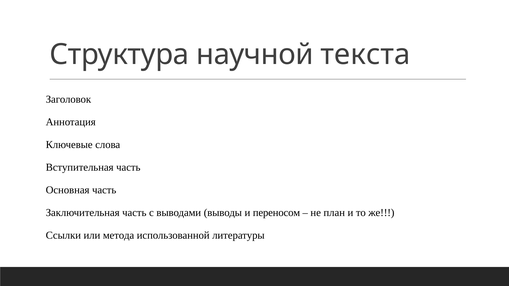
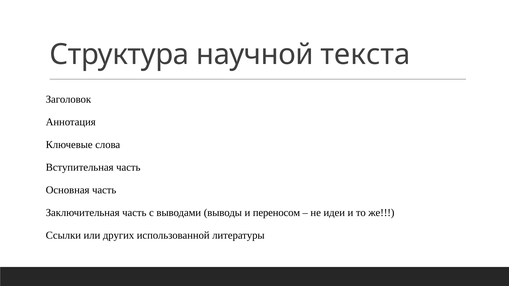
план: план -> идеи
метода: метода -> других
